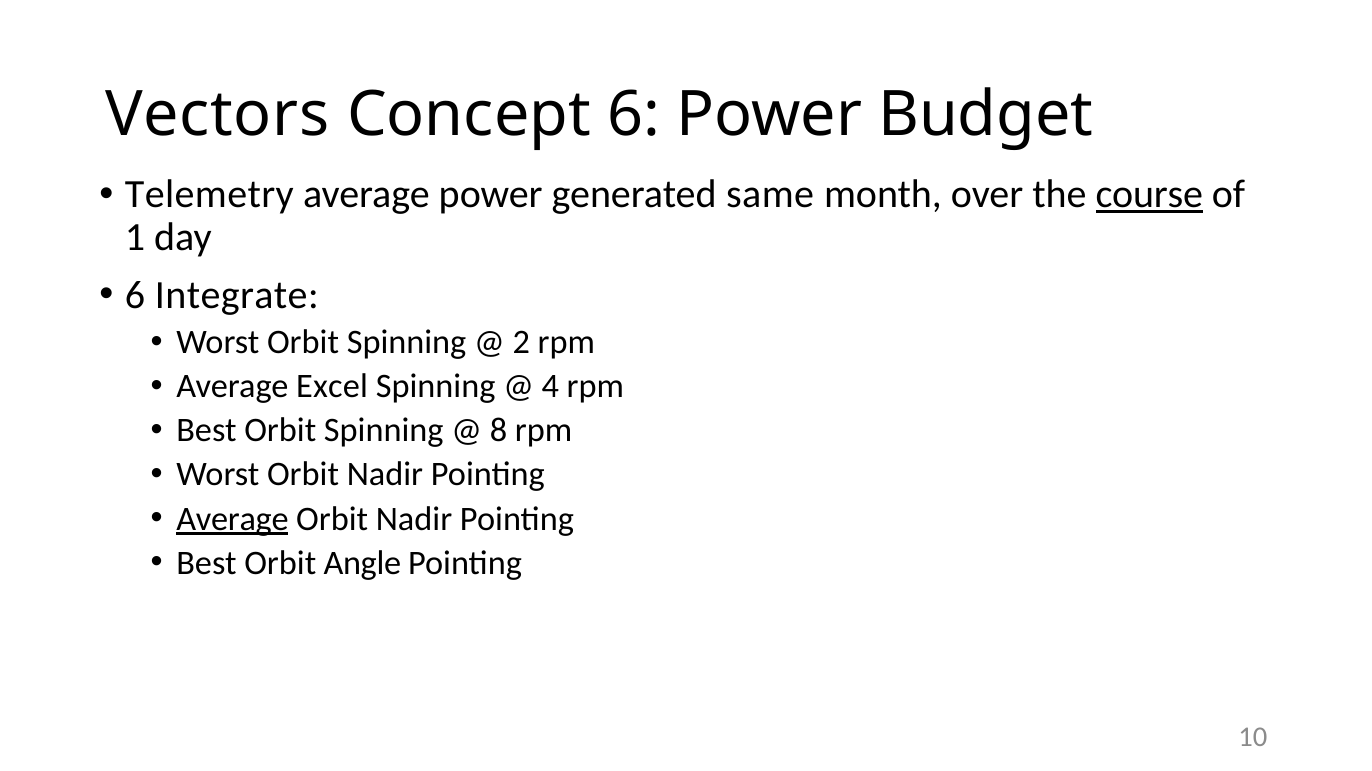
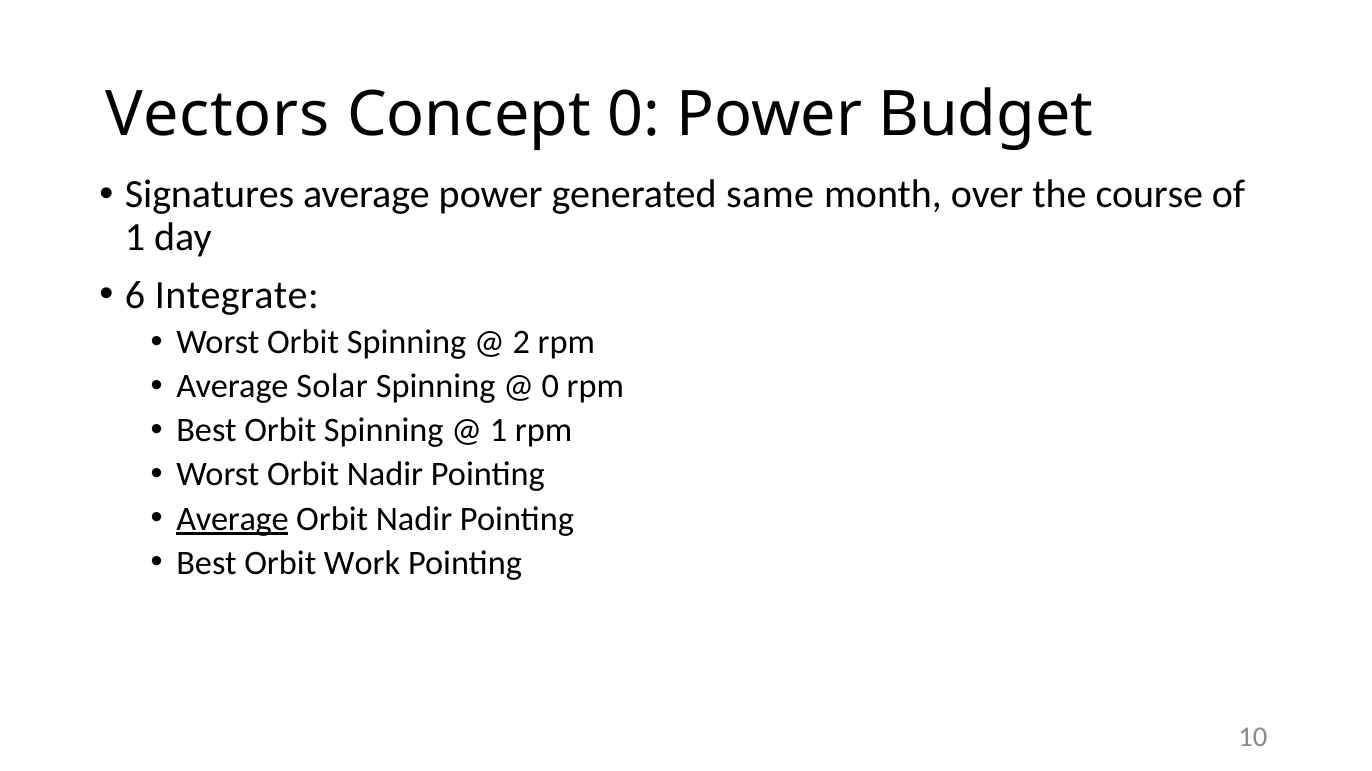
Concept 6: 6 -> 0
Telemetry: Telemetry -> Signatures
course underline: present -> none
Excel: Excel -> Solar
4 at (550, 387): 4 -> 0
8 at (498, 431): 8 -> 1
Angle: Angle -> Work
